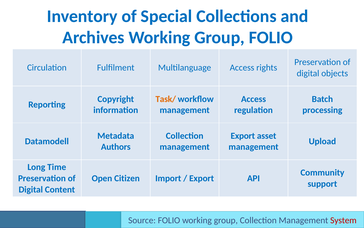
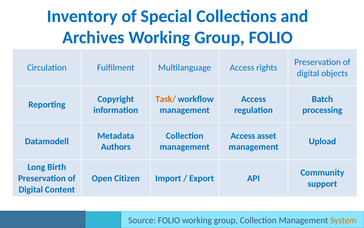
Export at (243, 136): Export -> Access
Time: Time -> Birth
System colour: red -> orange
